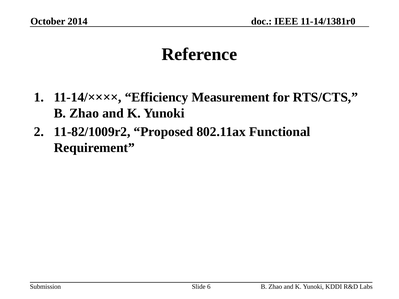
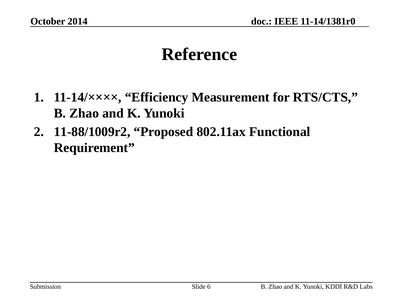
11-82/1009r2: 11-82/1009r2 -> 11-88/1009r2
